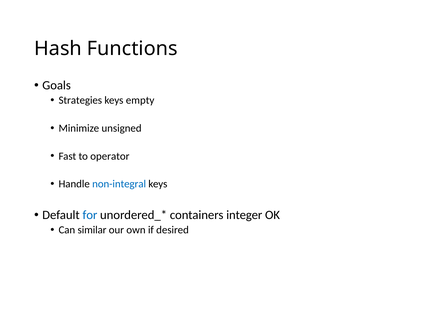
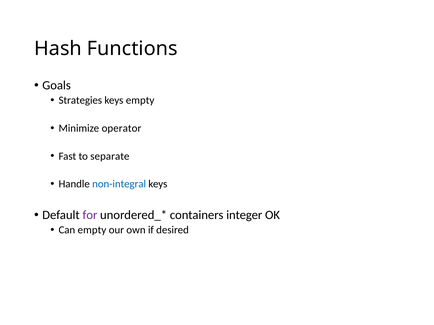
unsigned: unsigned -> operator
operator: operator -> separate
for colour: blue -> purple
Can similar: similar -> empty
